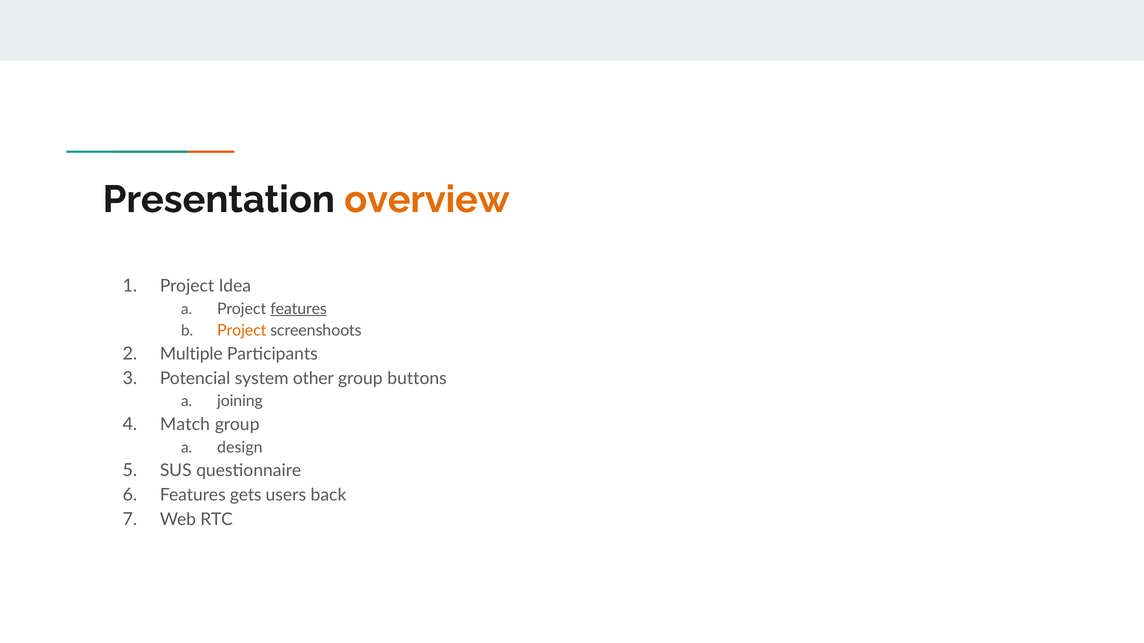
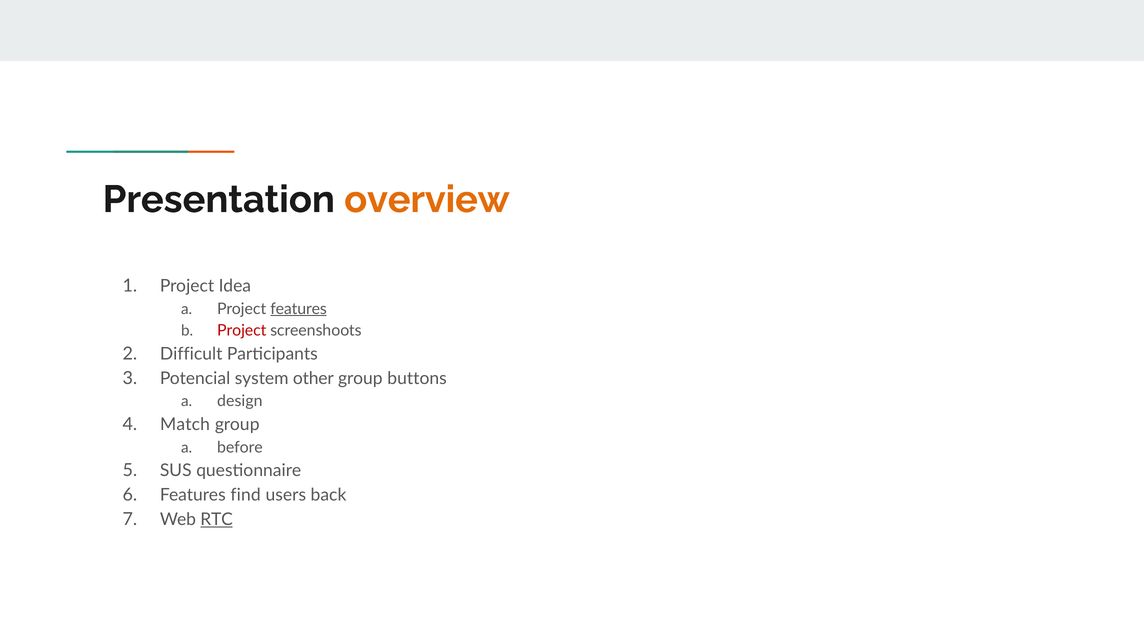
Project at (242, 331) colour: orange -> red
Multiple: Multiple -> Difficult
joining: joining -> design
design: design -> before
gets: gets -> find
RTC underline: none -> present
